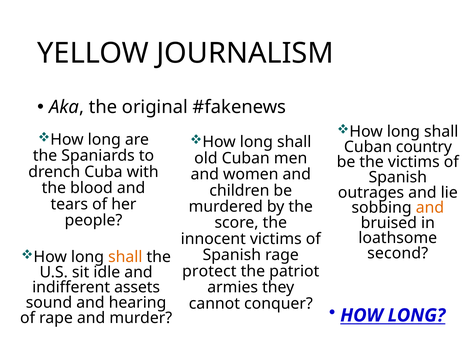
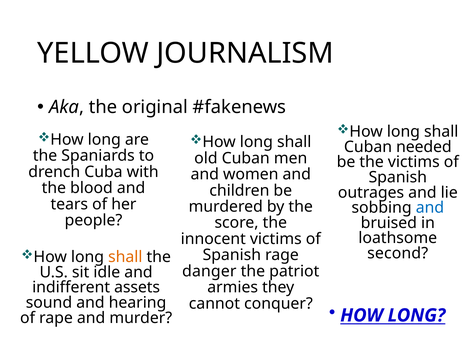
country: country -> needed
and at (430, 207) colour: orange -> blue
protect: protect -> danger
